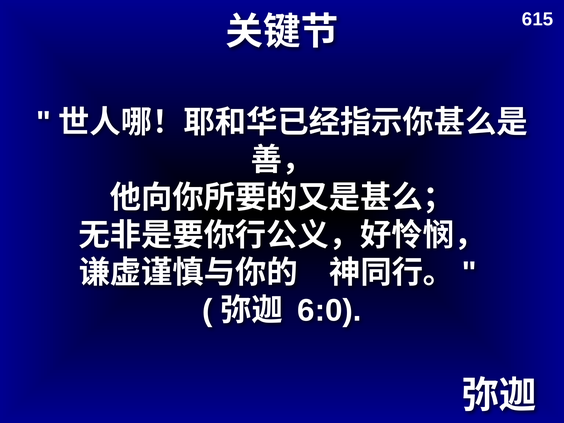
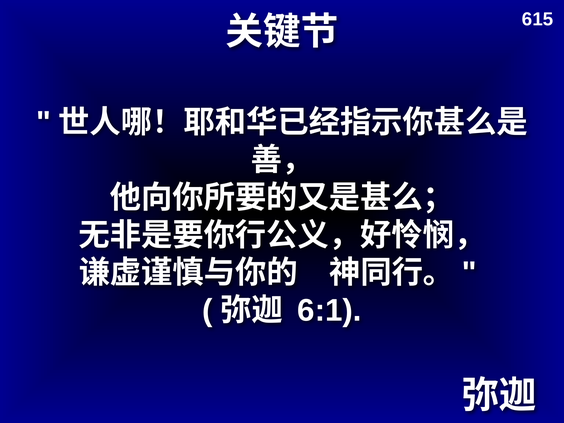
6:0: 6:0 -> 6:1
